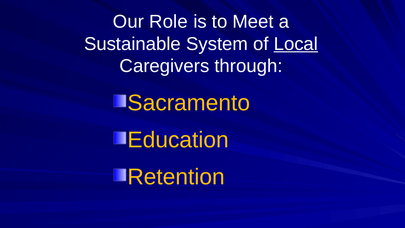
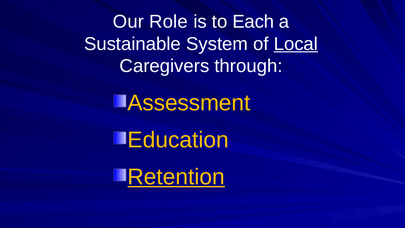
Meet: Meet -> Each
Sacramento: Sacramento -> Assessment
Retention underline: none -> present
